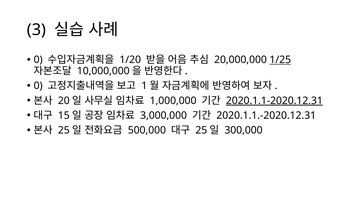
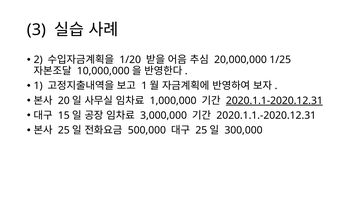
0 at (38, 60): 0 -> 2
1/25 underline: present -> none
0 at (38, 86): 0 -> 1
